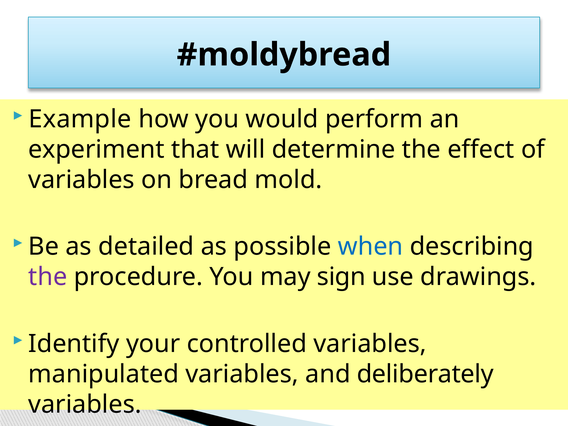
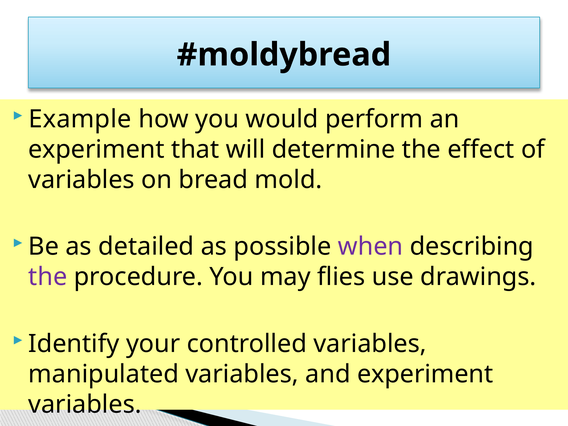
when colour: blue -> purple
sign: sign -> flies
and deliberately: deliberately -> experiment
